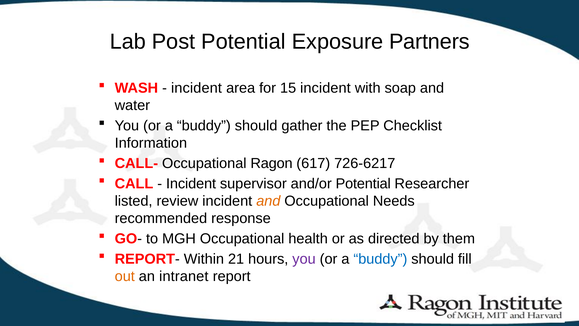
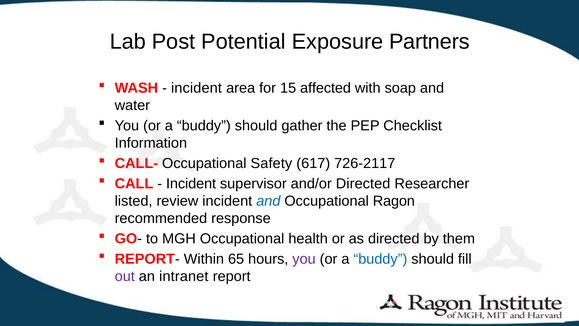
15 incident: incident -> affected
Ragon: Ragon -> Safety
726-6217: 726-6217 -> 726-2117
and/or Potential: Potential -> Directed
and at (268, 201) colour: orange -> blue
Needs: Needs -> Ragon
21: 21 -> 65
out colour: orange -> purple
